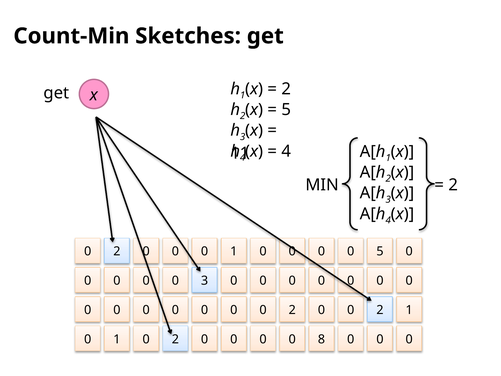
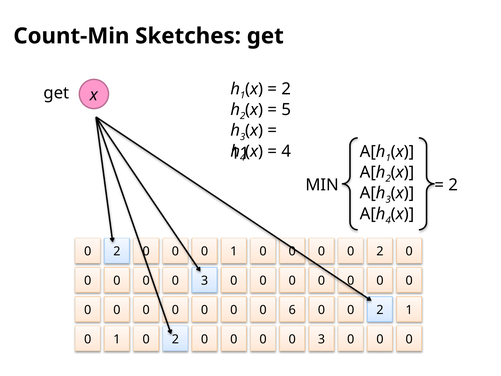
5 at (380, 251): 5 -> 2
0 0 0 2: 2 -> 6
8 at (321, 339): 8 -> 3
